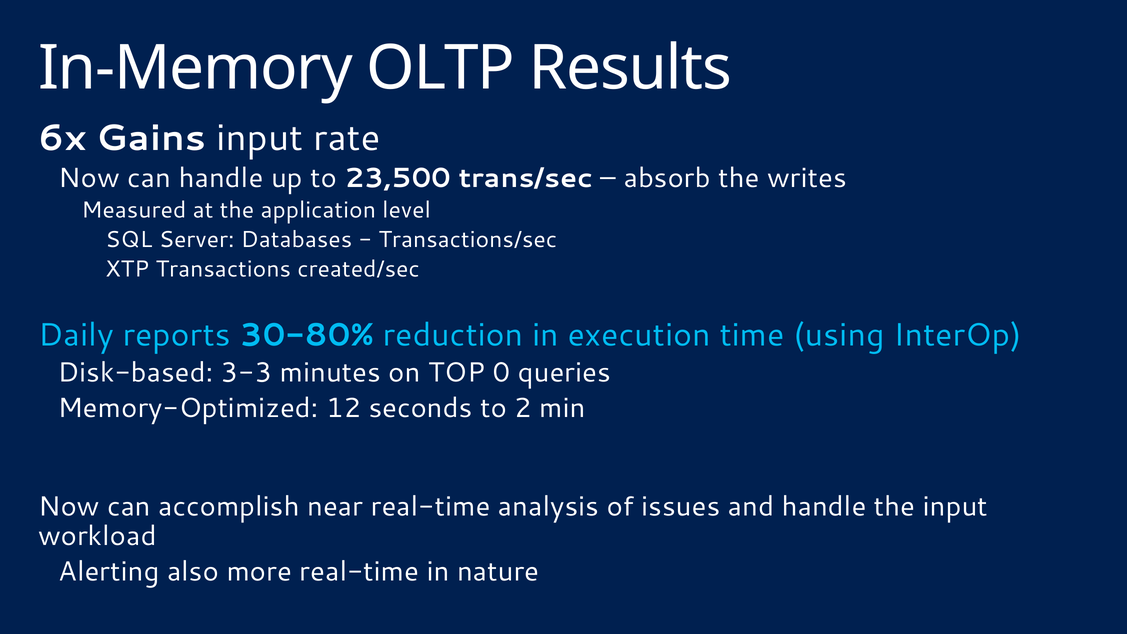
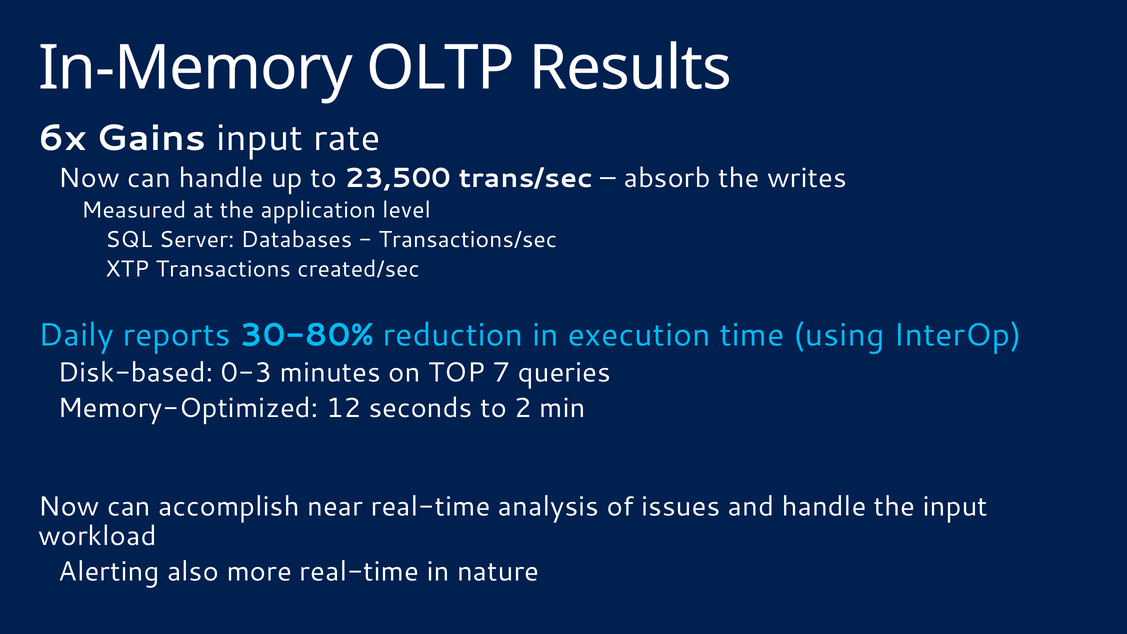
3-3: 3-3 -> 0-3
0: 0 -> 7
